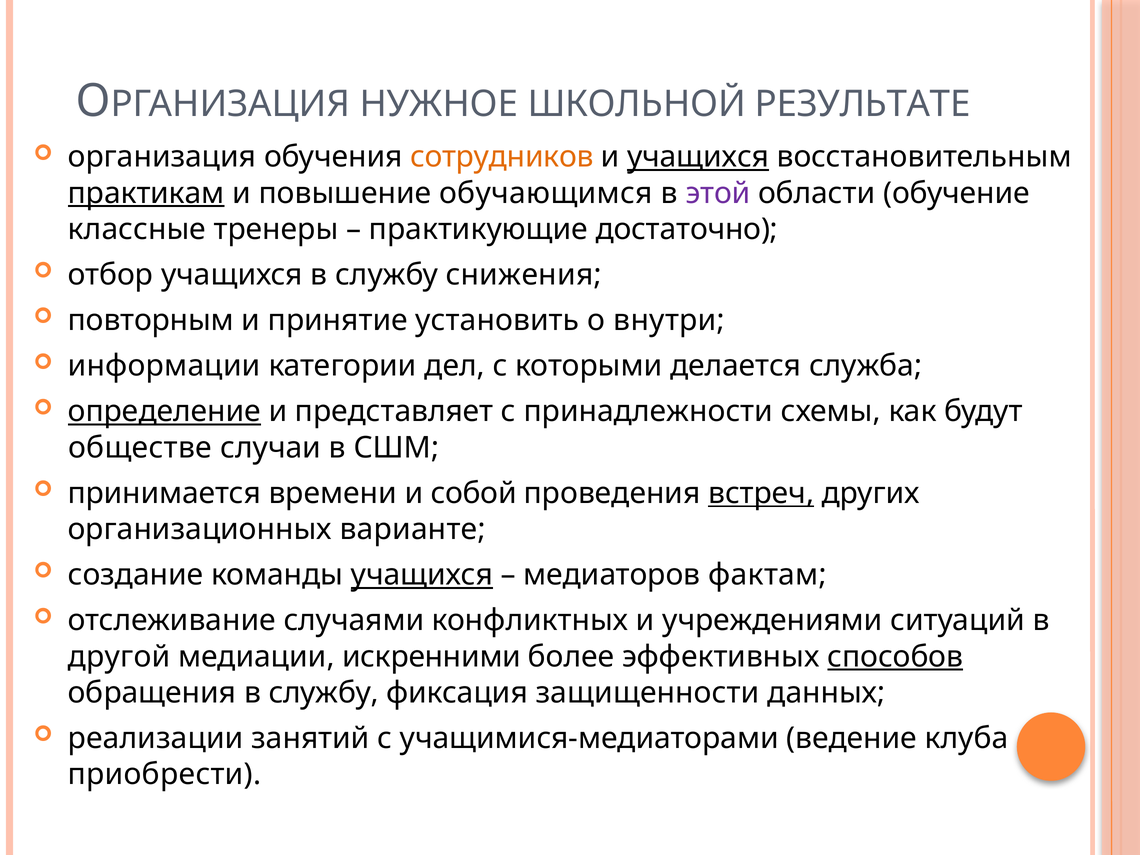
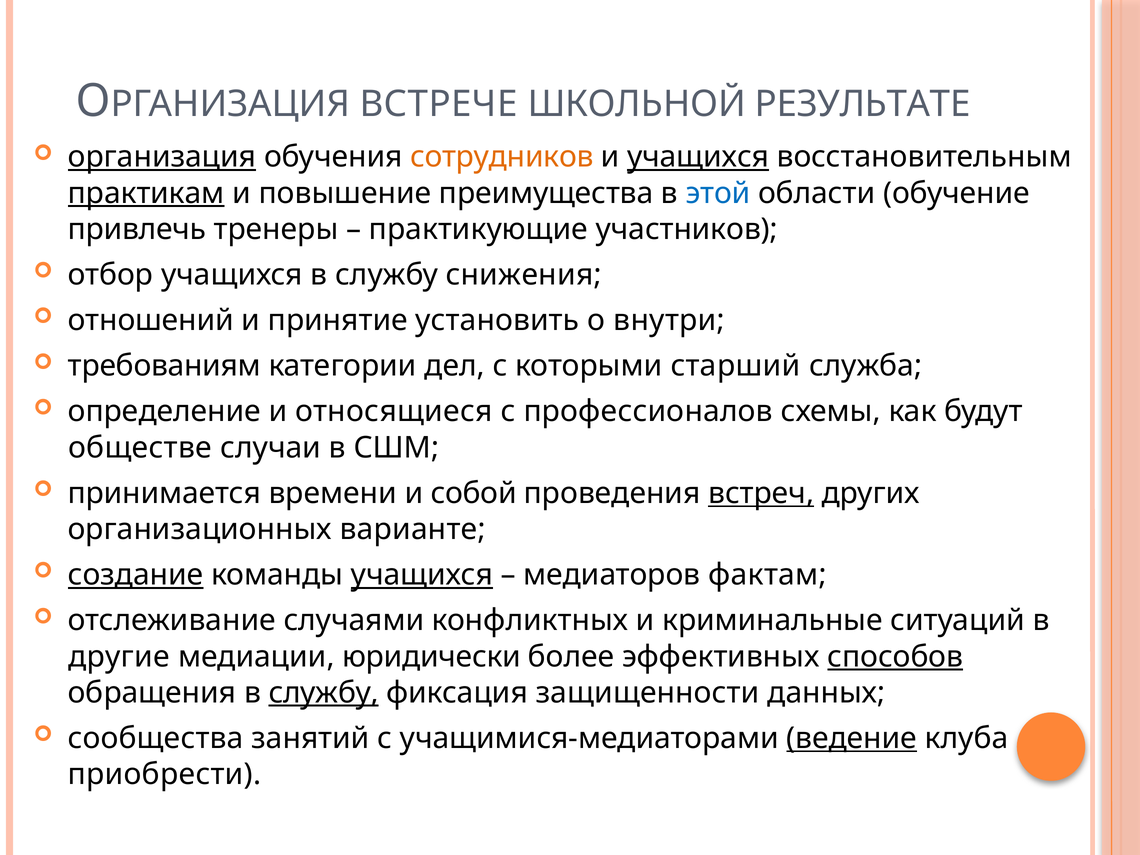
НУЖНОЕ: НУЖНОЕ -> ВСТРЕЧЕ
организация underline: none -> present
обучающимся: обучающимся -> преимущества
этой colour: purple -> blue
классные: классные -> привлечь
достаточно: достаточно -> участников
повторным: повторным -> отношений
информации: информации -> требованиям
делается: делается -> старший
определение underline: present -> none
представляет: представляет -> относящиеся
принадлежности: принадлежности -> профессионалов
создание underline: none -> present
учреждениями: учреждениями -> криминальные
другой: другой -> другие
искренними: искренними -> юридически
службу at (324, 693) underline: none -> present
реализации: реализации -> сообщества
ведение underline: none -> present
